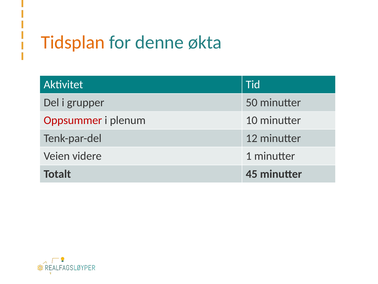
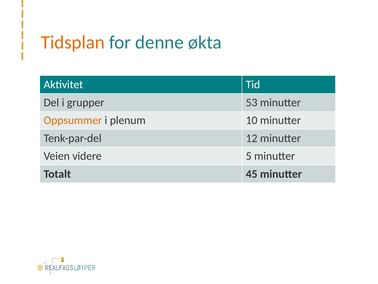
50: 50 -> 53
Oppsummer colour: red -> orange
1: 1 -> 5
